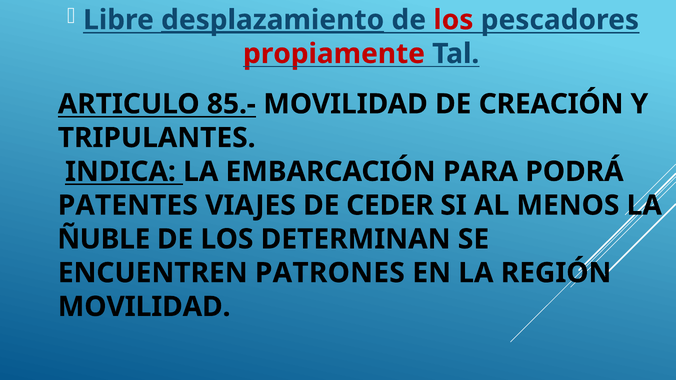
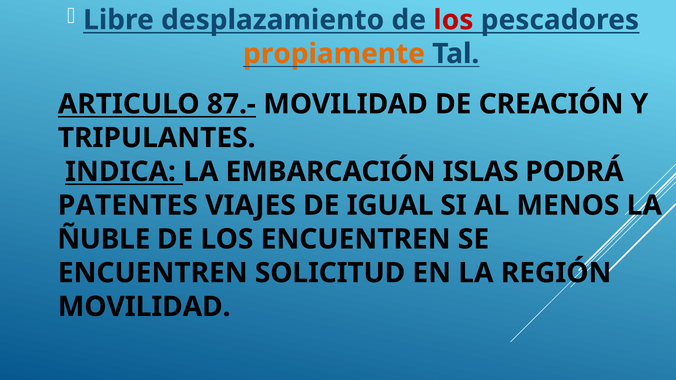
desplazamiento underline: present -> none
propiamente colour: red -> orange
85.-: 85.- -> 87.-
PARA: PARA -> ISLAS
CEDER: CEDER -> IGUAL
LOS DETERMINAN: DETERMINAN -> ENCUENTREN
PATRONES: PATRONES -> SOLICITUD
